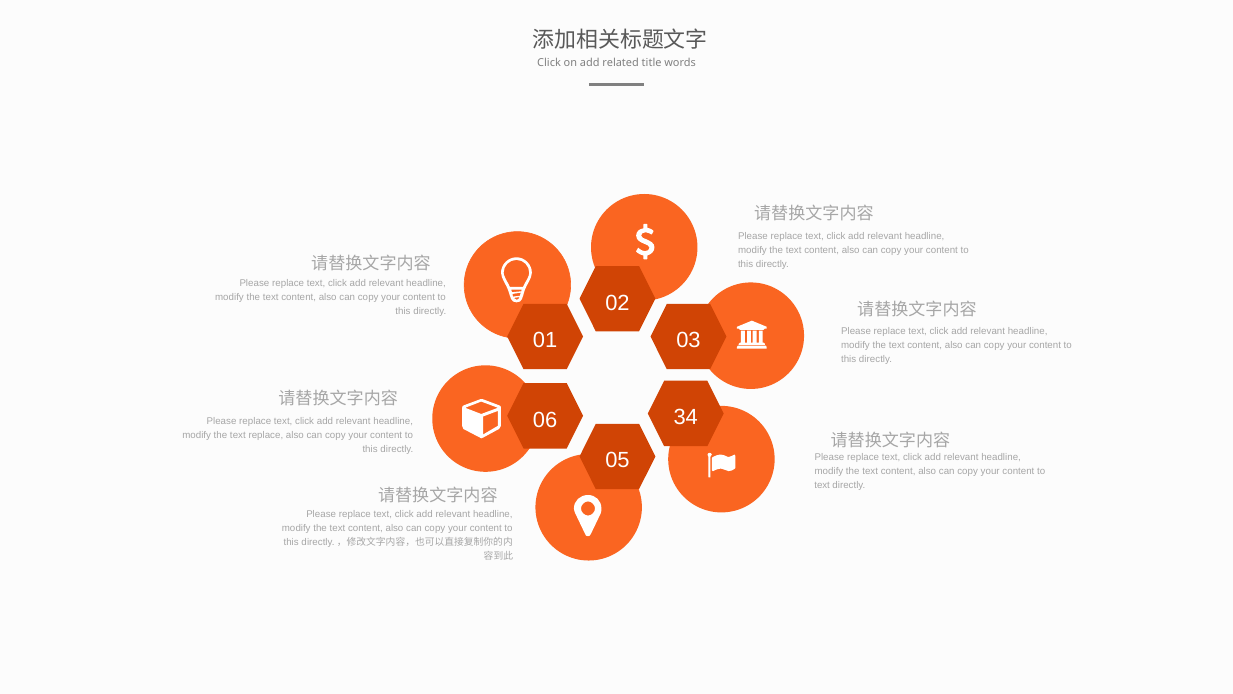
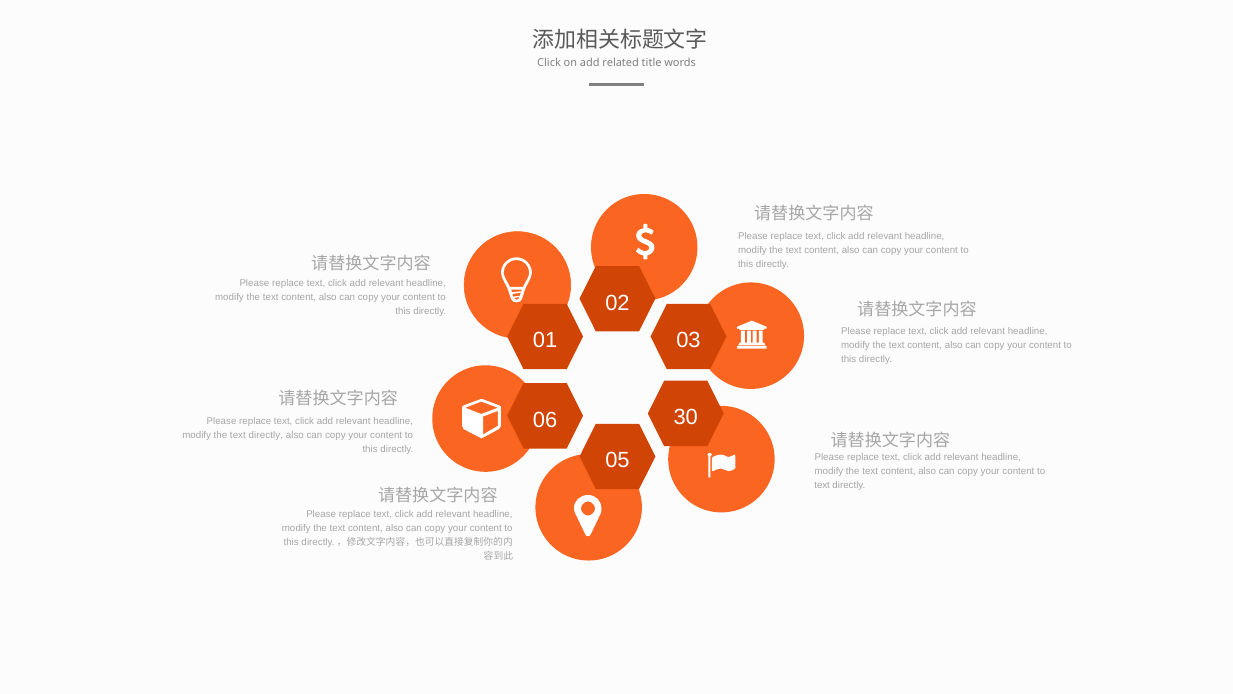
34: 34 -> 30
the text replace: replace -> directly
